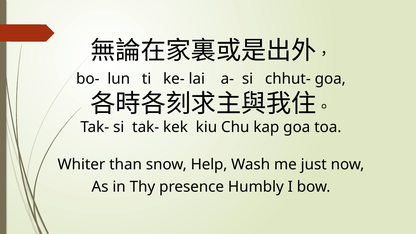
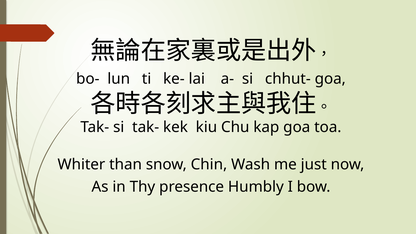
Help: Help -> Chin
